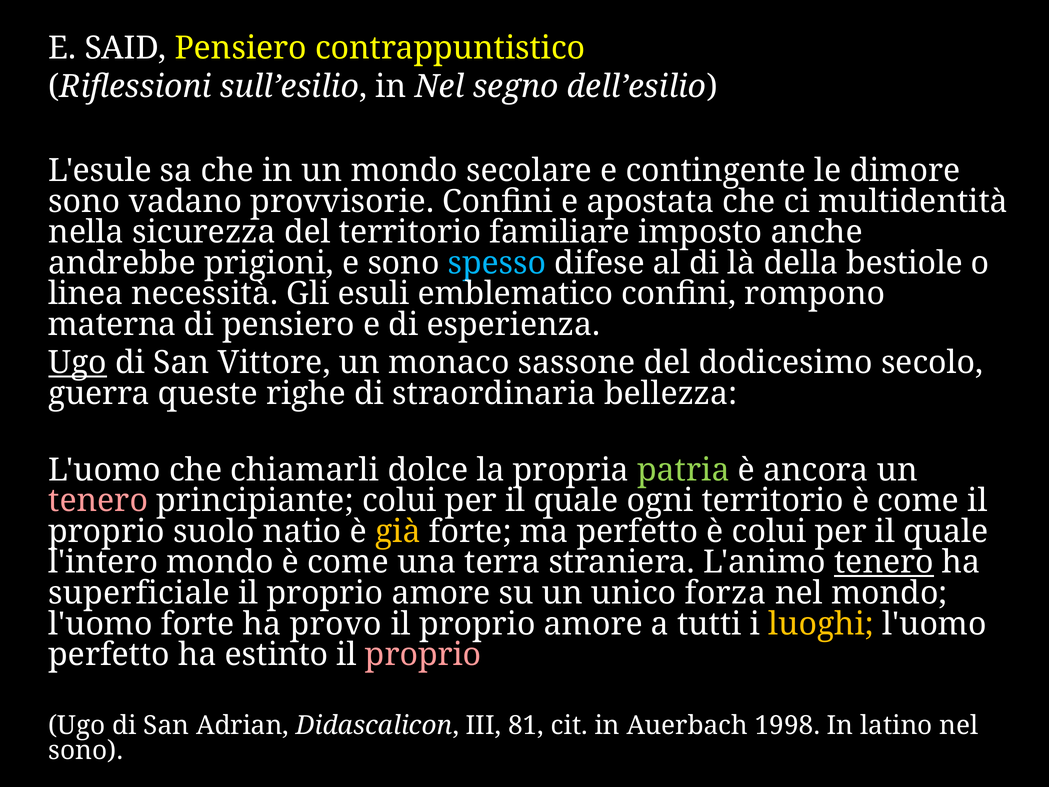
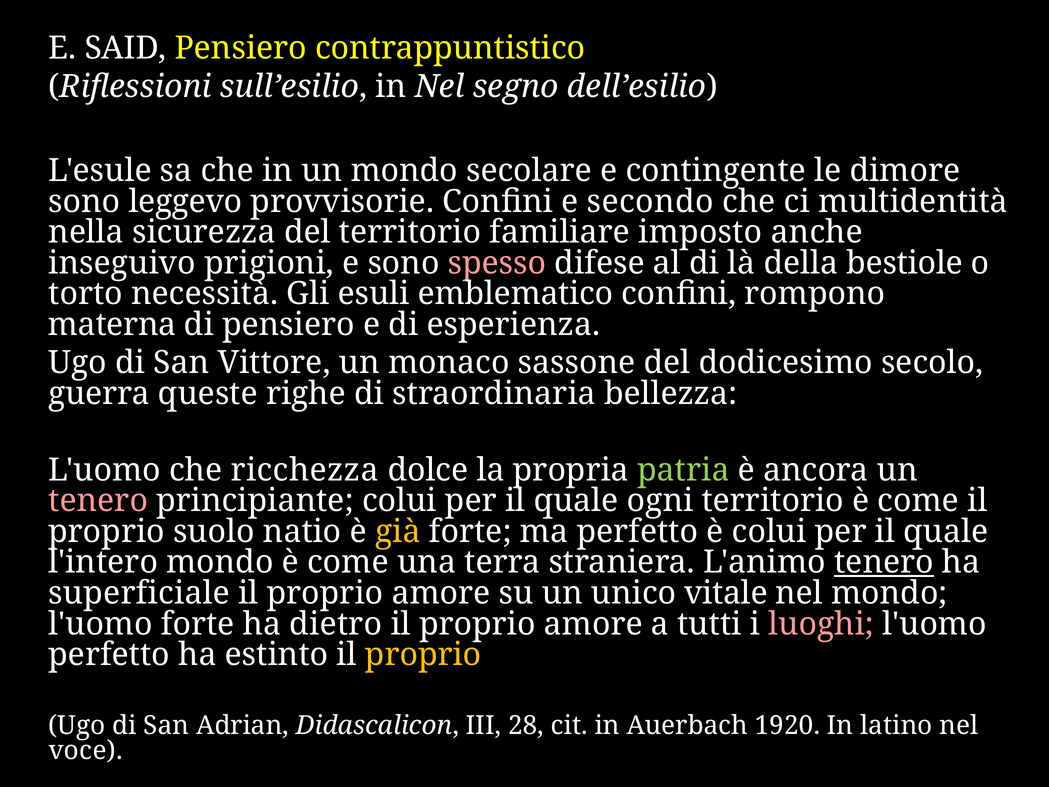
vadano: vadano -> leggevo
apostata: apostata -> secondo
andrebbe: andrebbe -> inseguivo
spesso colour: light blue -> pink
linea: linea -> torto
Ugo at (78, 363) underline: present -> none
chiamarli: chiamarli -> ricchezza
forza: forza -> vitale
provo: provo -> dietro
luoghi colour: yellow -> pink
proprio at (423, 655) colour: pink -> yellow
81: 81 -> 28
1998: 1998 -> 1920
sono at (86, 750): sono -> voce
